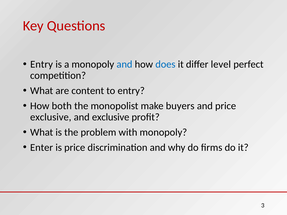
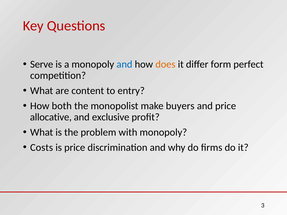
Entry at (42, 64): Entry -> Serve
does colour: blue -> orange
level: level -> form
exclusive at (51, 117): exclusive -> allocative
Enter: Enter -> Costs
